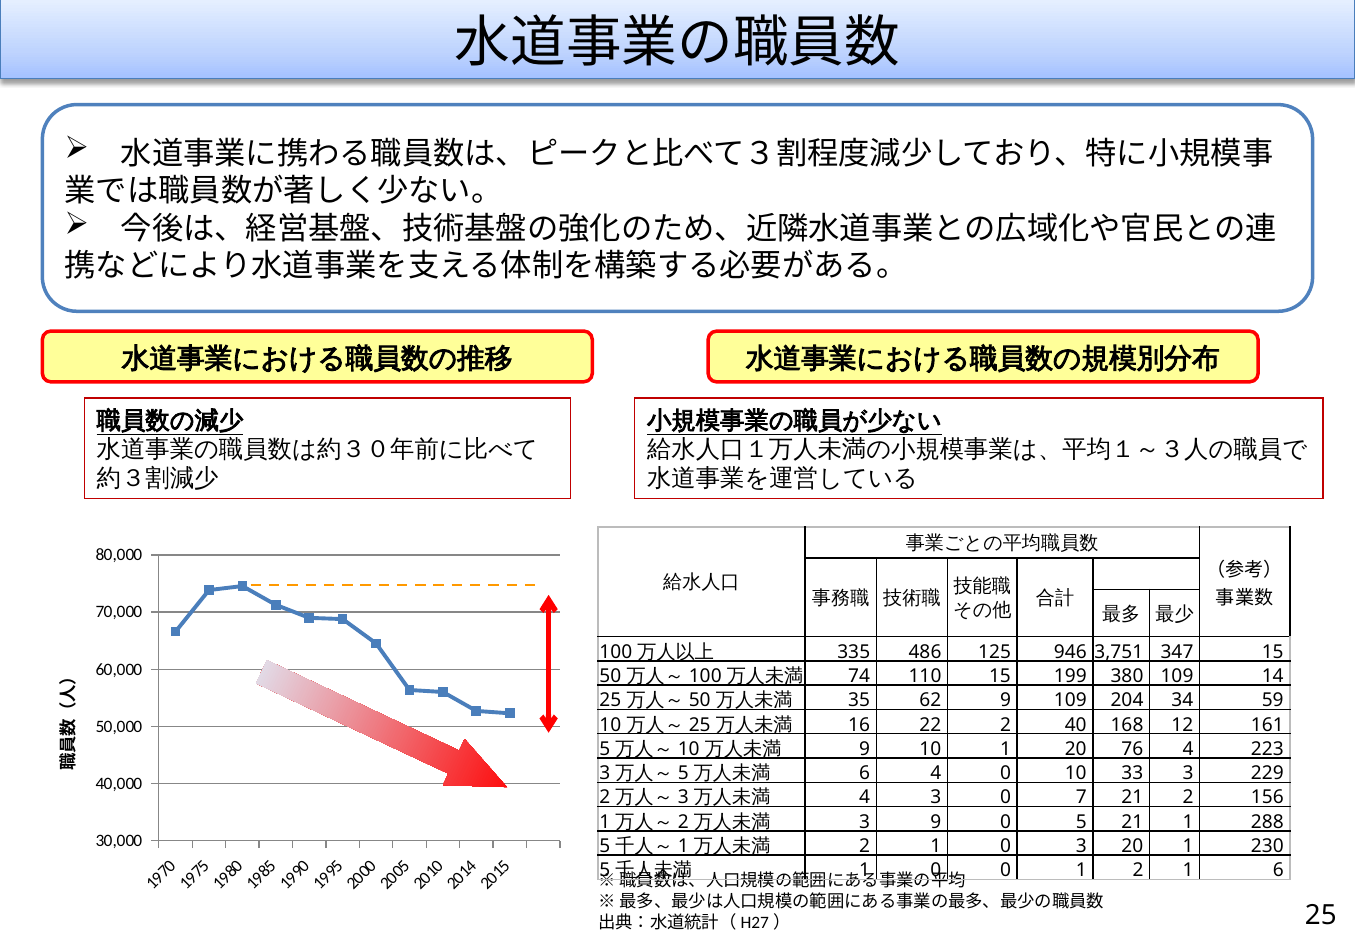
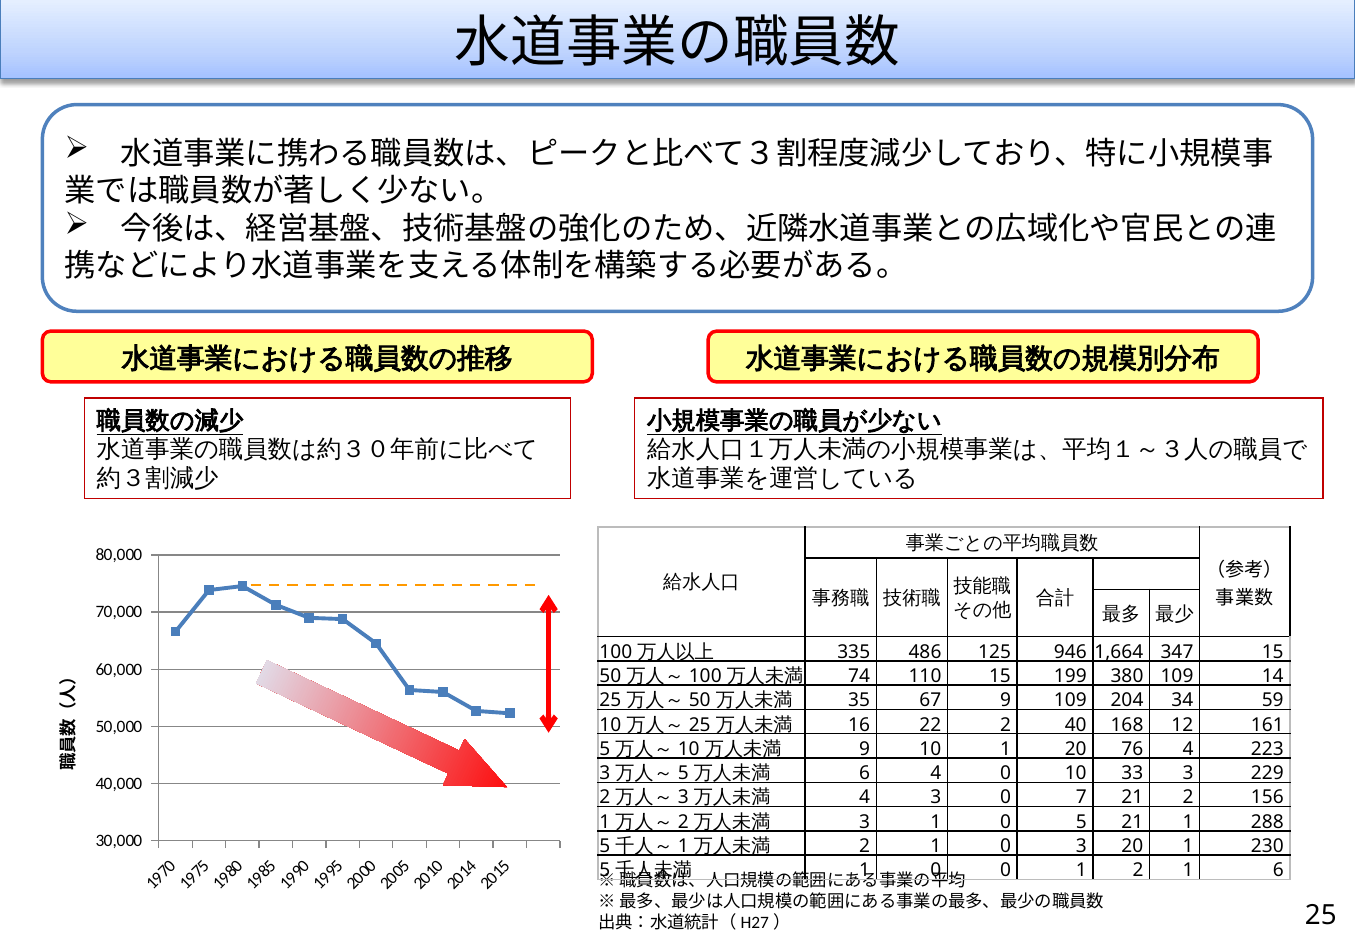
3,751: 3,751 -> 1,664
62: 62 -> 67
3 9: 9 -> 1
